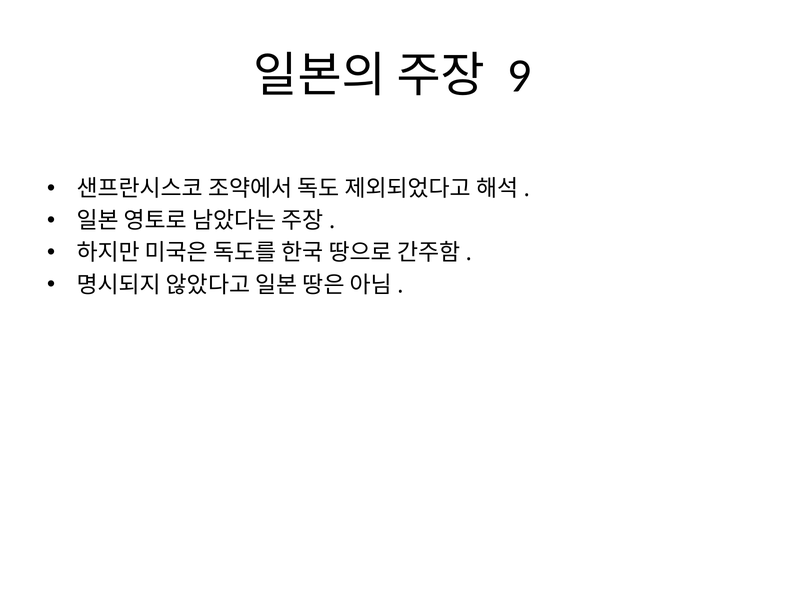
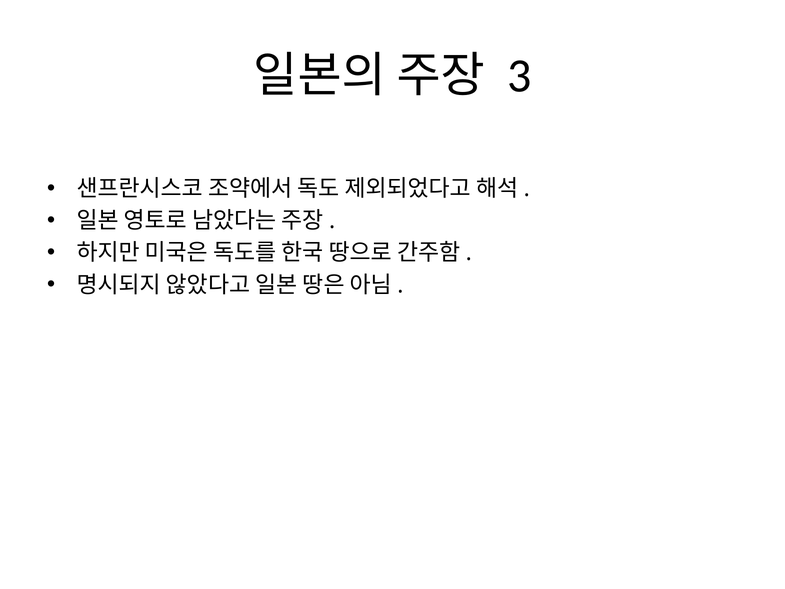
9: 9 -> 3
